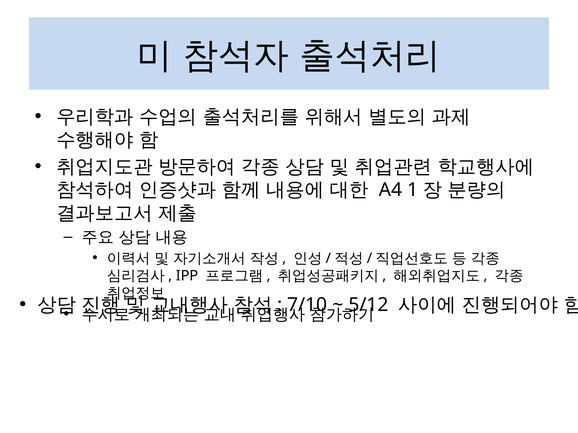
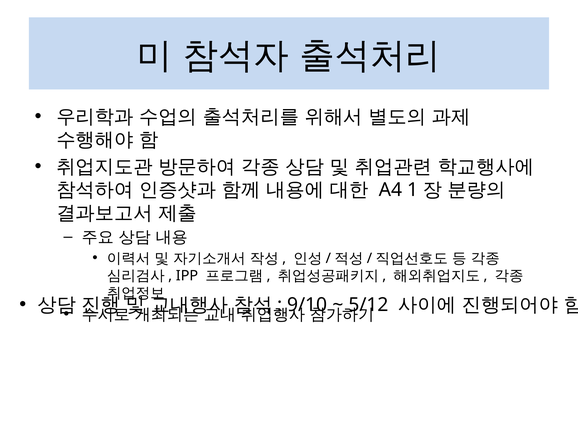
7/10: 7/10 -> 9/10
